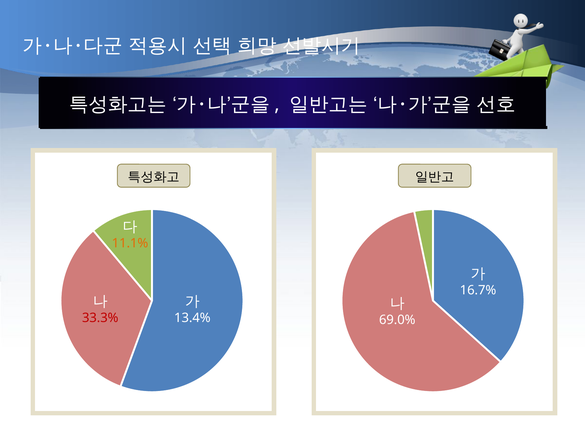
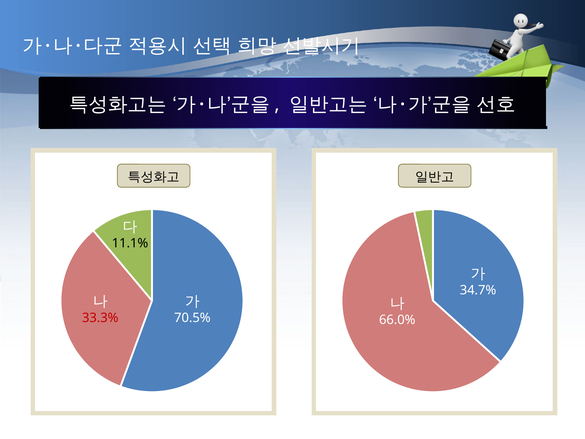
11.1% colour: orange -> black
16.7%: 16.7% -> 34.7%
13.4%: 13.4% -> 70.5%
69.0%: 69.0% -> 66.0%
